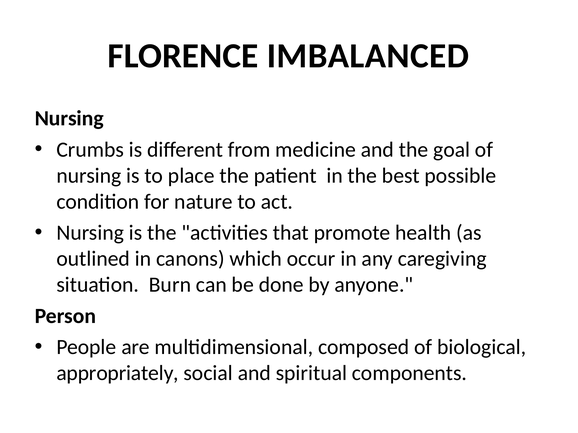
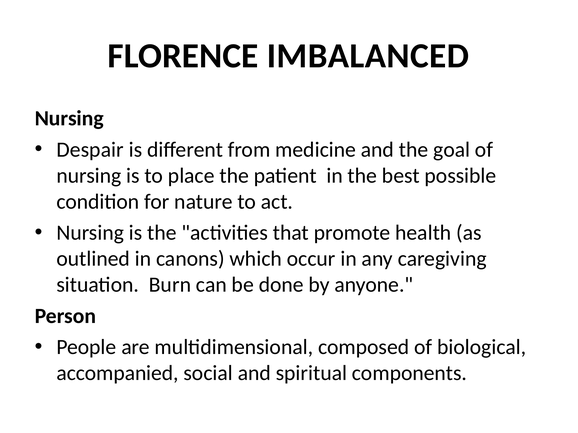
Crumbs: Crumbs -> Despair
appropriately: appropriately -> accompanied
